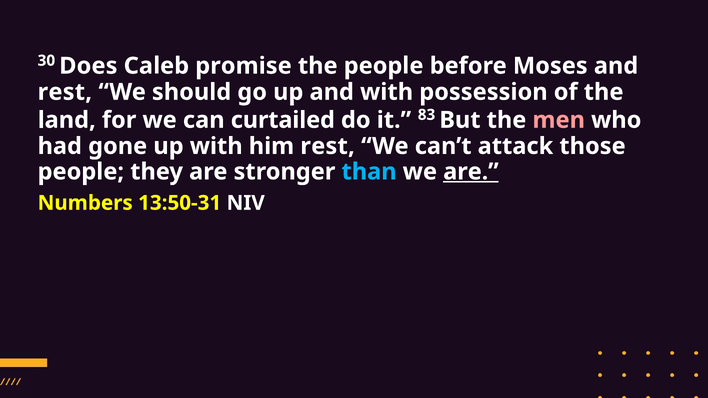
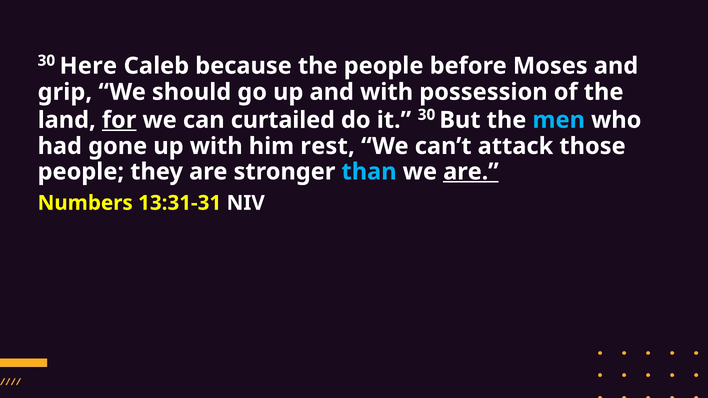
Does: Does -> Here
promise: promise -> because
rest at (65, 92): rest -> grip
for underline: none -> present
it 83: 83 -> 30
men colour: pink -> light blue
13:50-31: 13:50-31 -> 13:31-31
